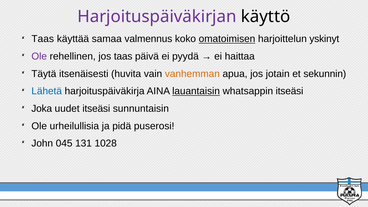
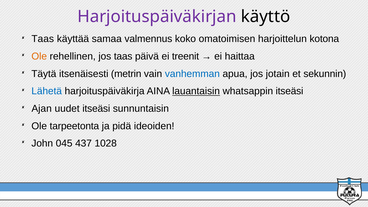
omatoimisen underline: present -> none
yskinyt: yskinyt -> kotona
Ole at (39, 56) colour: purple -> orange
pyydä: pyydä -> treenit
huvita: huvita -> metrin
vanhemman colour: orange -> blue
Joka: Joka -> Ajan
urheilullisia: urheilullisia -> tarpeetonta
puserosi: puserosi -> ideoiden
131: 131 -> 437
